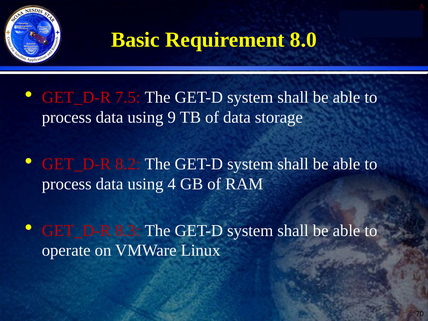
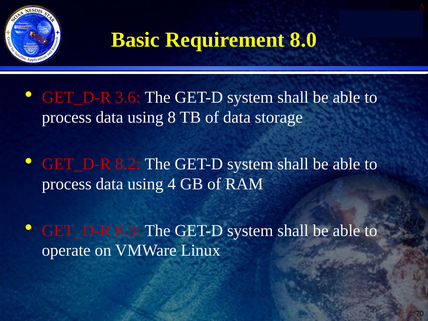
7.5: 7.5 -> 3.6
9: 9 -> 8
